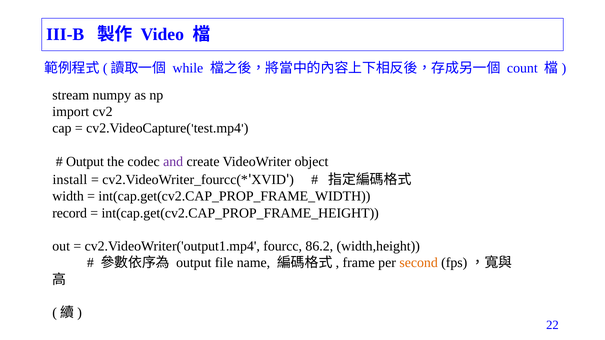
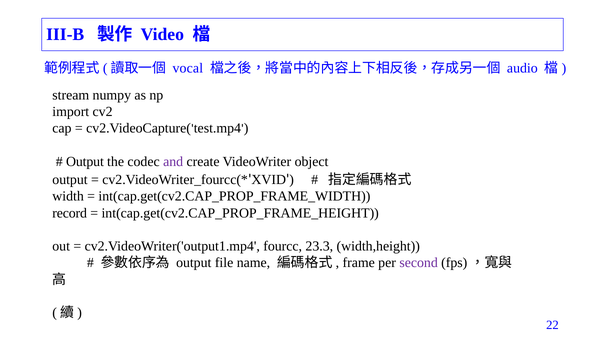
while: while -> vocal
count: count -> audio
install at (70, 180): install -> output
86.2: 86.2 -> 23.3
second colour: orange -> purple
